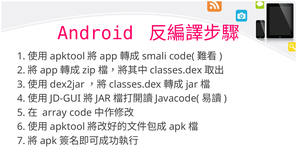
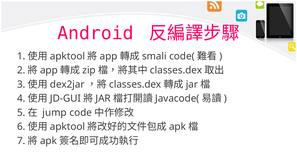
array: array -> jump
